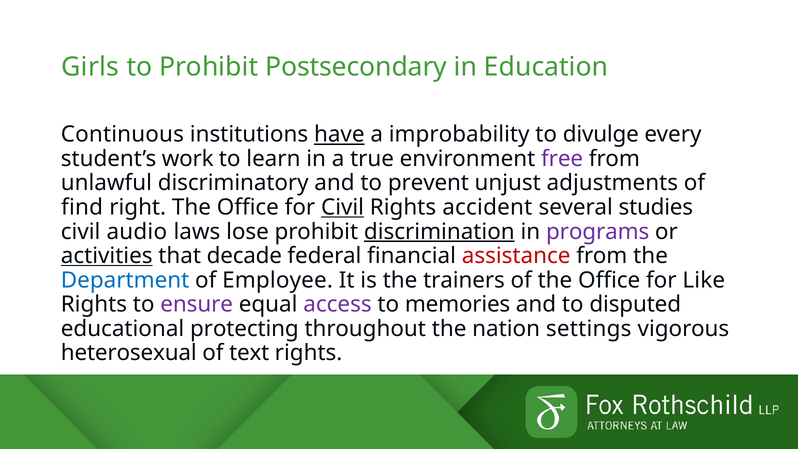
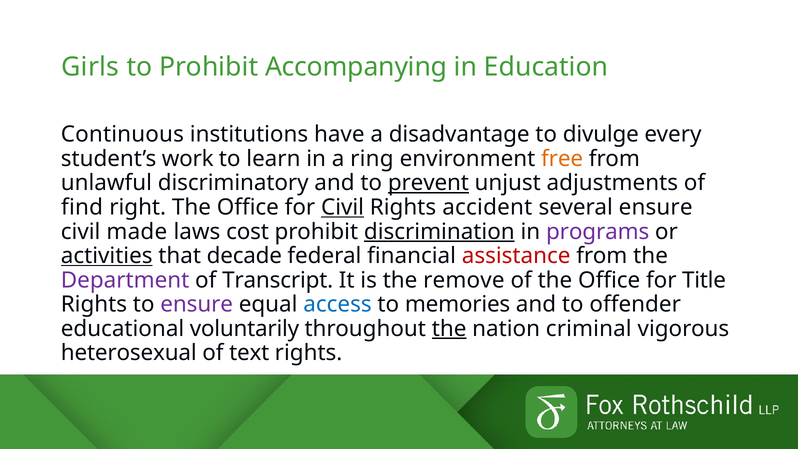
Postsecondary: Postsecondary -> Accompanying
have underline: present -> none
improbability: improbability -> disadvantage
true: true -> ring
free colour: purple -> orange
prevent underline: none -> present
several studies: studies -> ensure
audio: audio -> made
lose: lose -> cost
Department colour: blue -> purple
Employee: Employee -> Transcript
trainers: trainers -> remove
Like: Like -> Title
access colour: purple -> blue
disputed: disputed -> offender
protecting: protecting -> voluntarily
the at (449, 329) underline: none -> present
settings: settings -> criminal
